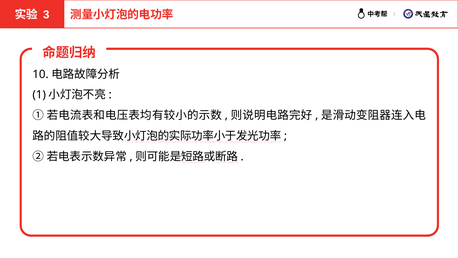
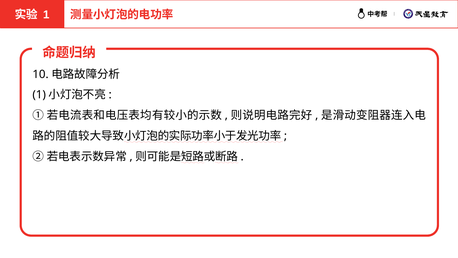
3 at (46, 15): 3 -> 1
